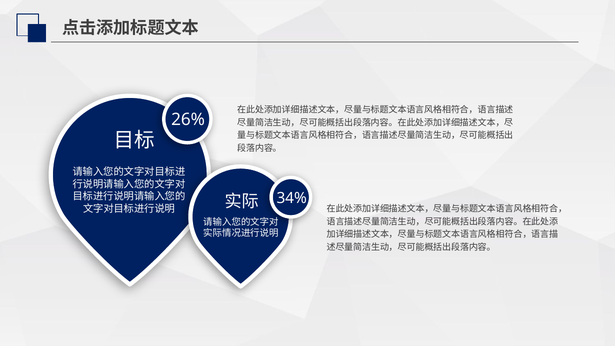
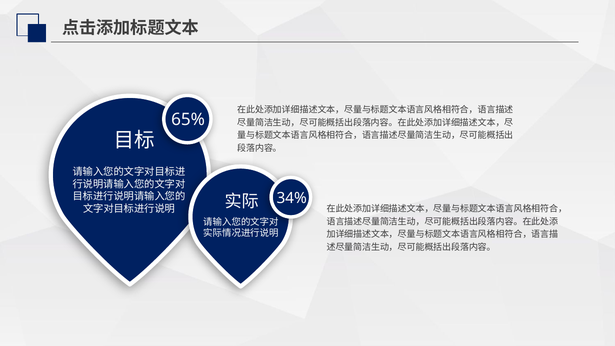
26%: 26% -> 65%
